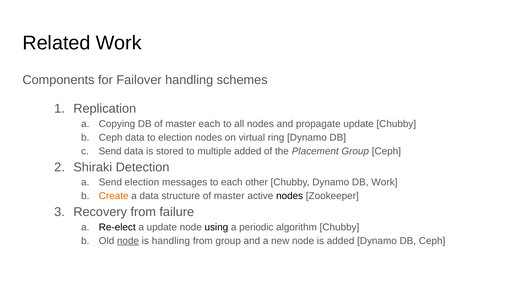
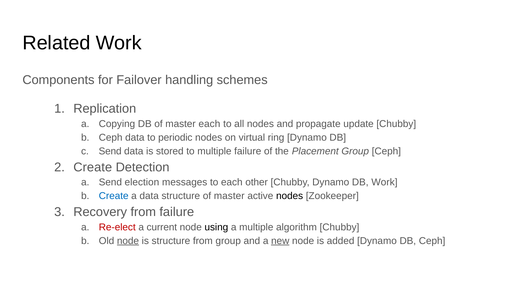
to election: election -> periodic
multiple added: added -> failure
Shiraki at (93, 167): Shiraki -> Create
Create at (114, 196) colour: orange -> blue
Re-elect colour: black -> red
a update: update -> current
a periodic: periodic -> multiple
is handling: handling -> structure
new underline: none -> present
